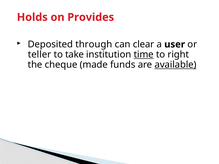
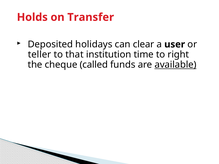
Provides: Provides -> Transfer
through: through -> holidays
take: take -> that
time underline: present -> none
made: made -> called
